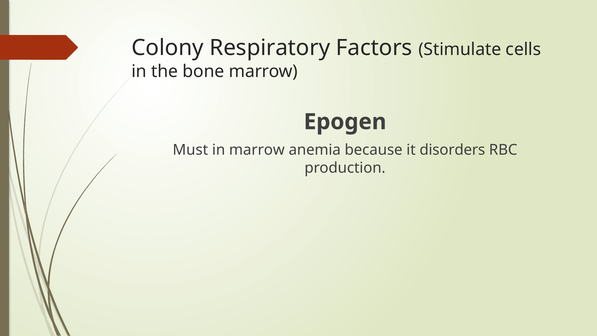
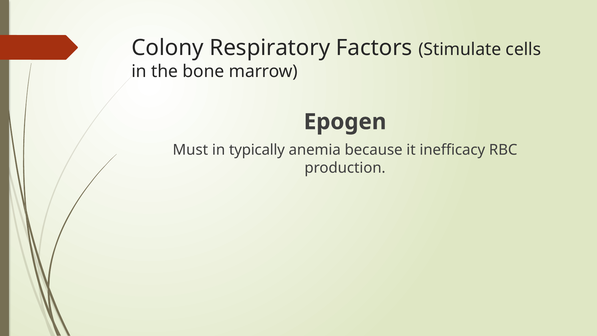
in marrow: marrow -> typically
disorders: disorders -> inefficacy
